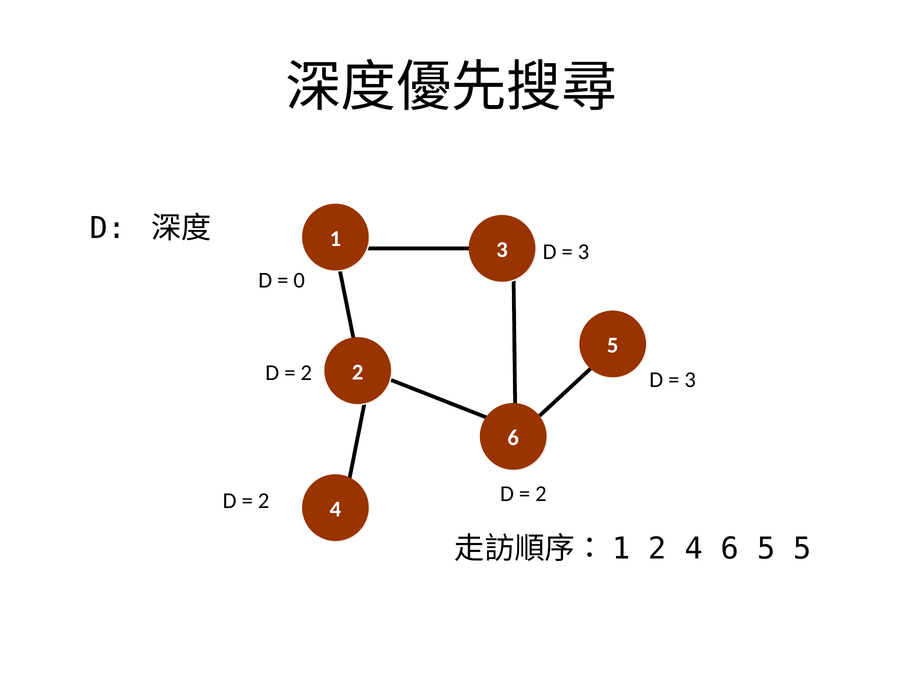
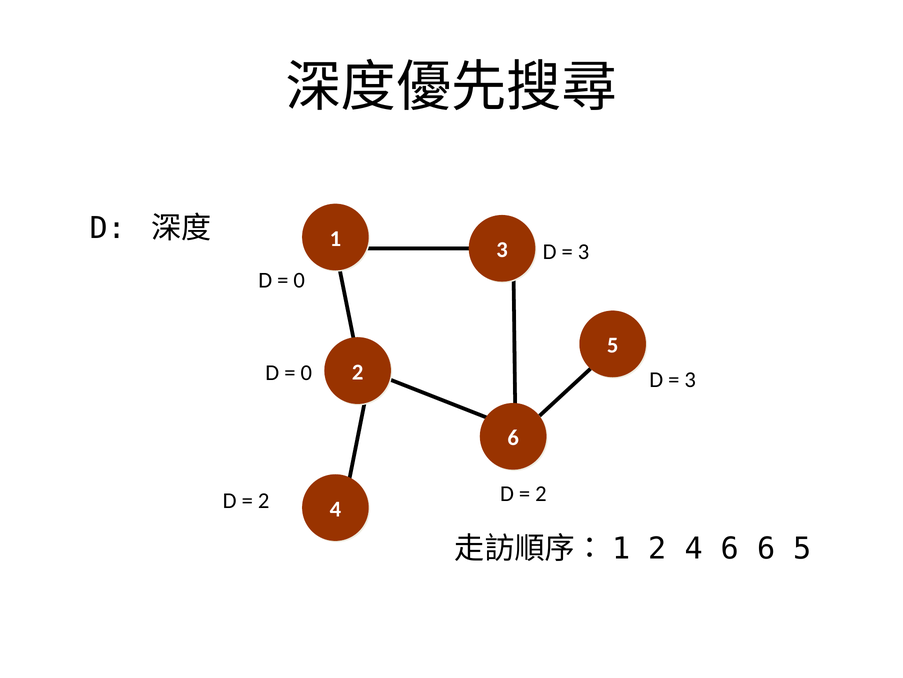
2 at (306, 372): 2 -> 0
2 4 6 5: 5 -> 6
